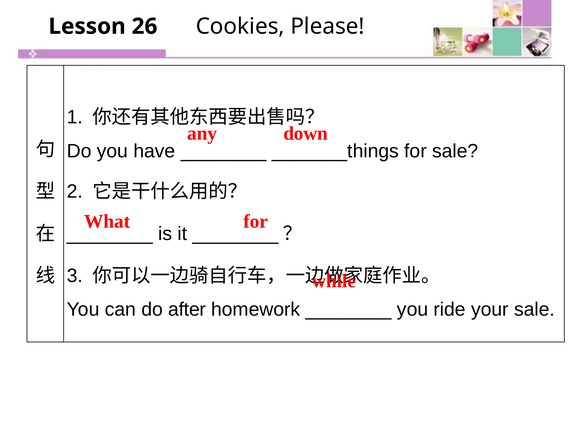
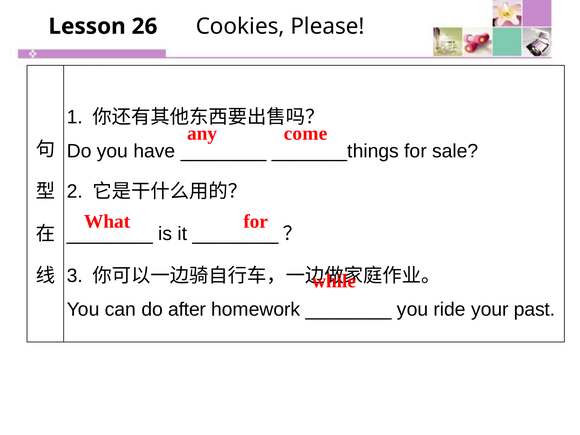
down: down -> come
your sale: sale -> past
